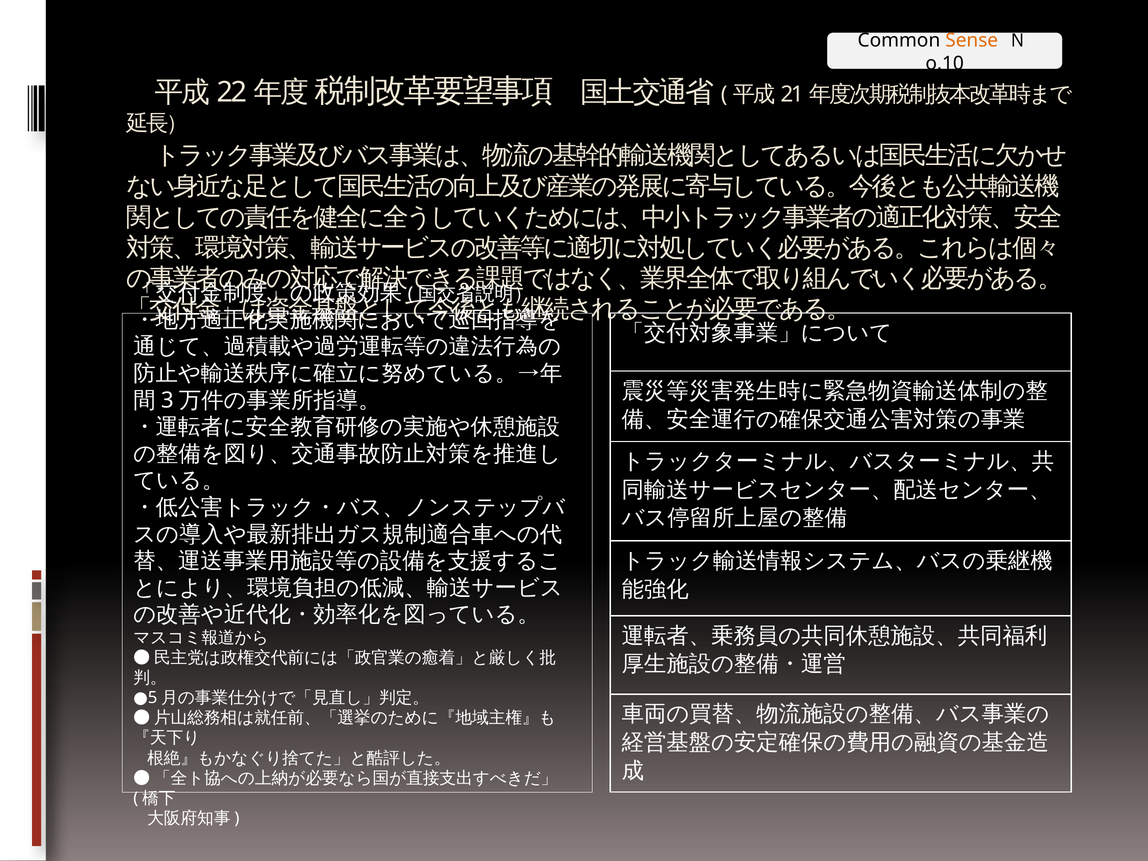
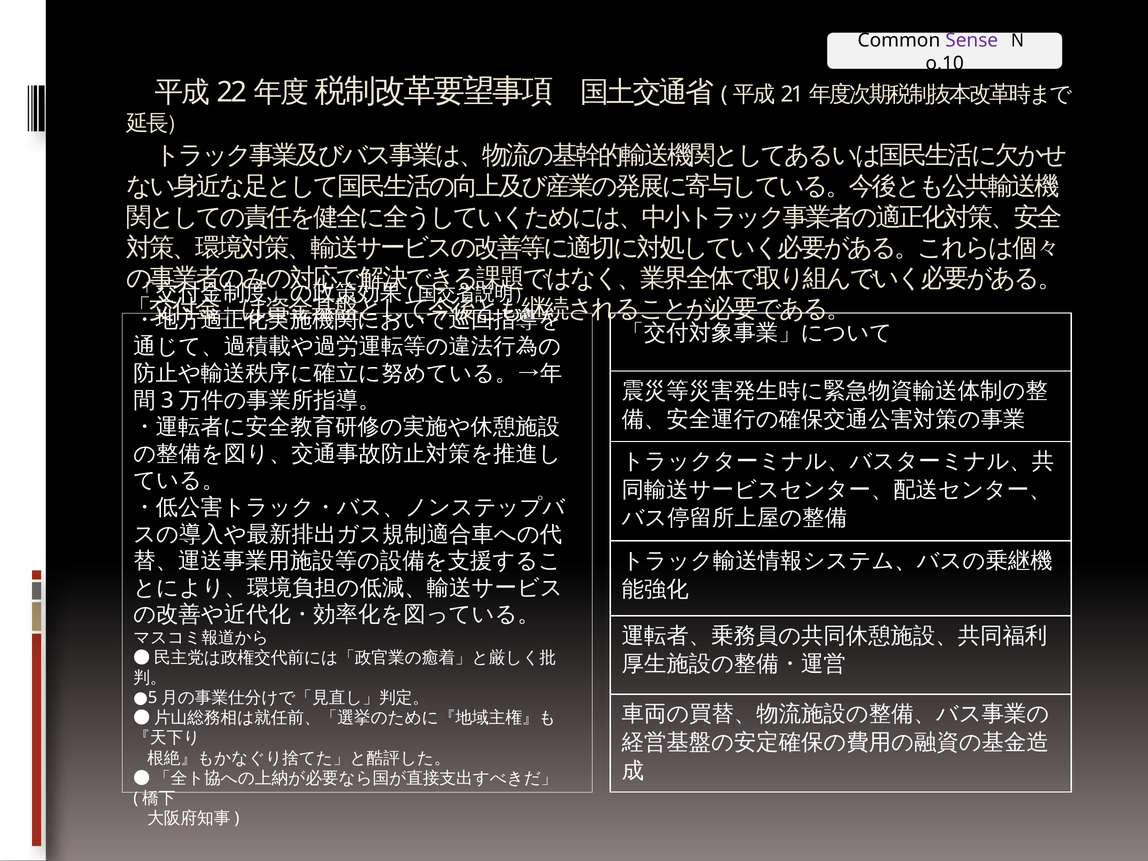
Sense colour: orange -> purple
